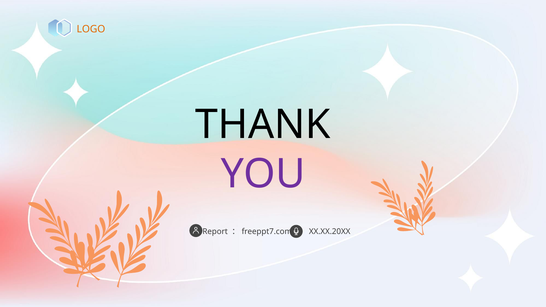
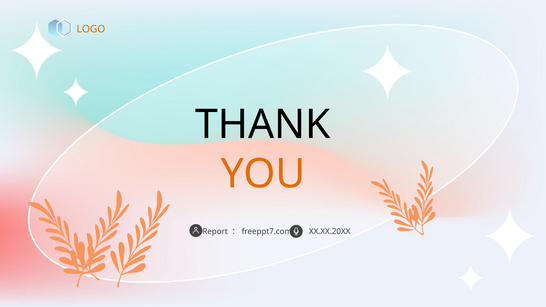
YOU colour: purple -> orange
